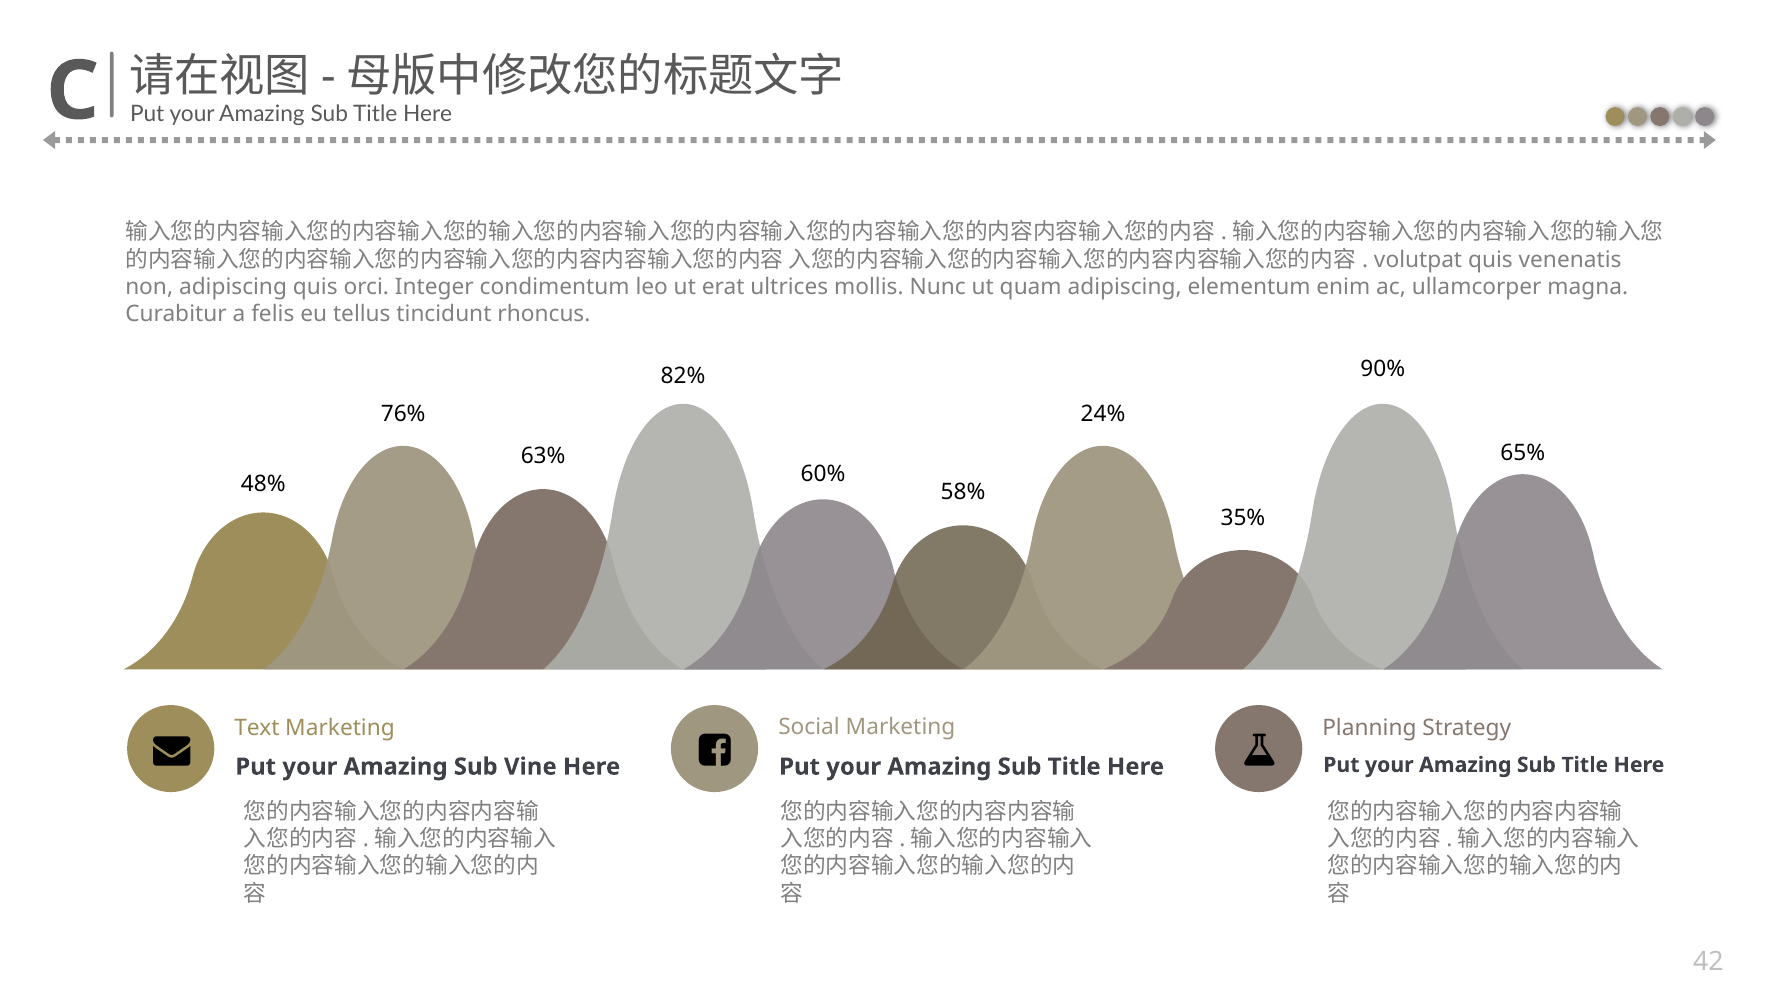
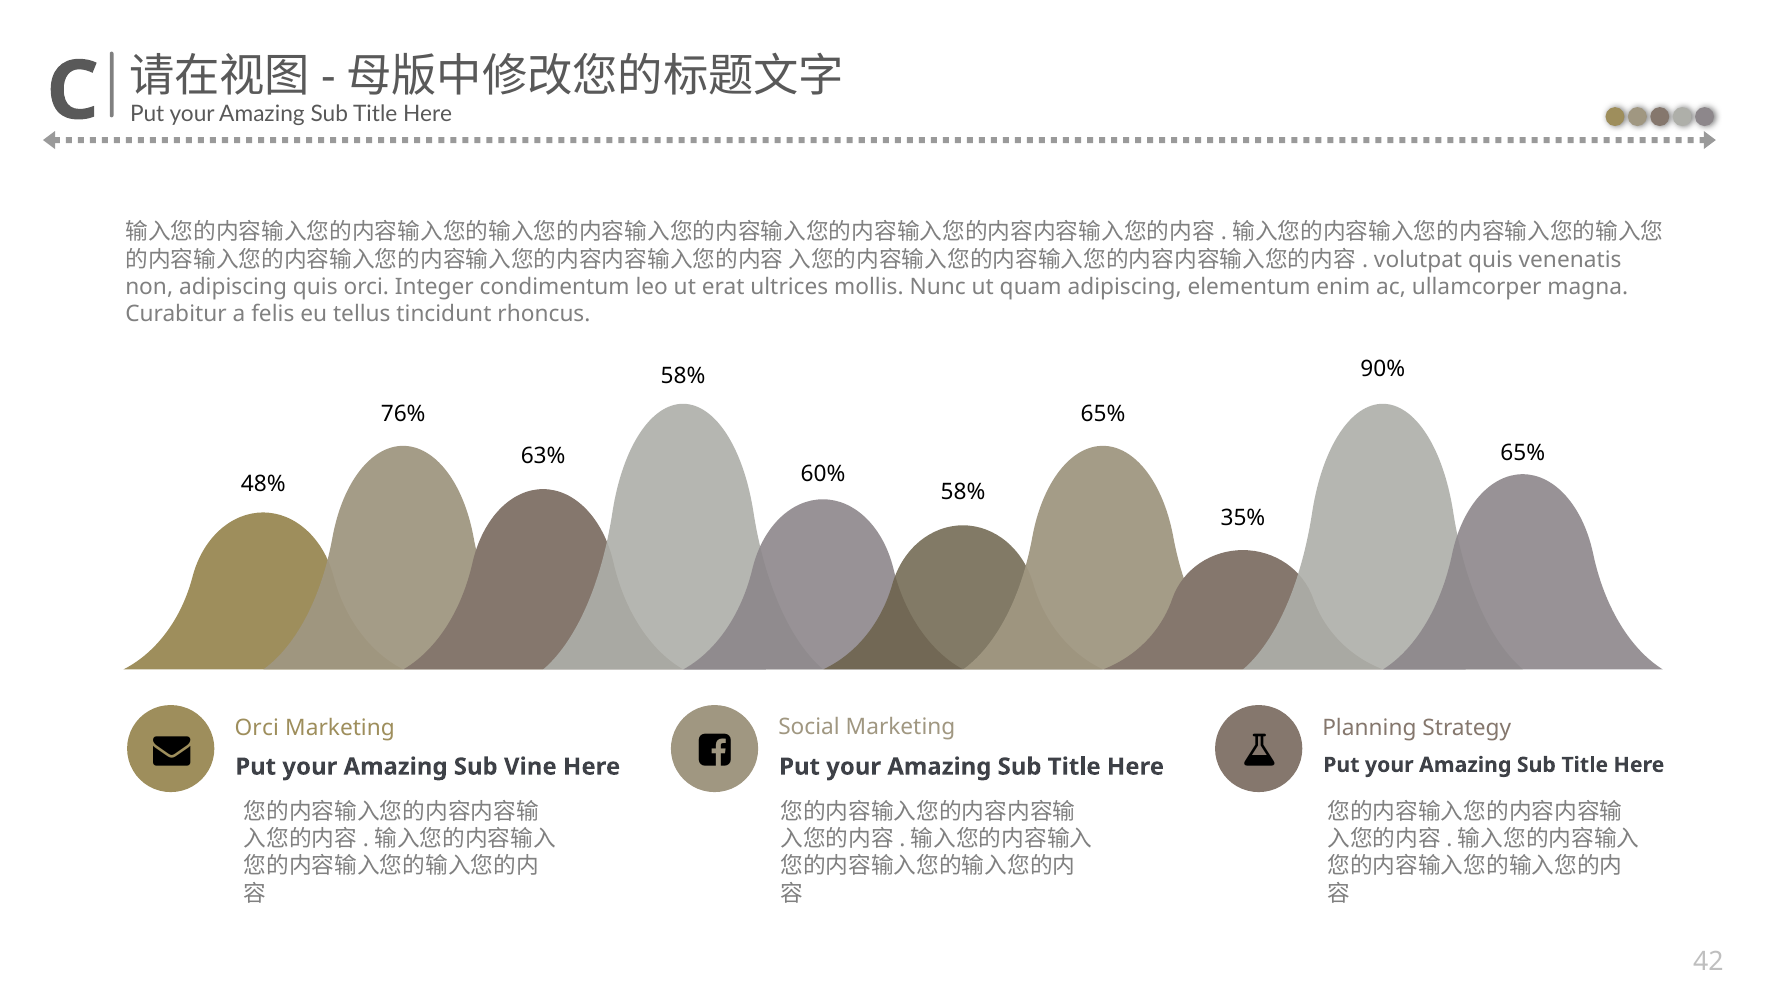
82% at (683, 376): 82% -> 58%
24% at (1103, 414): 24% -> 65%
Text at (257, 728): Text -> Orci
